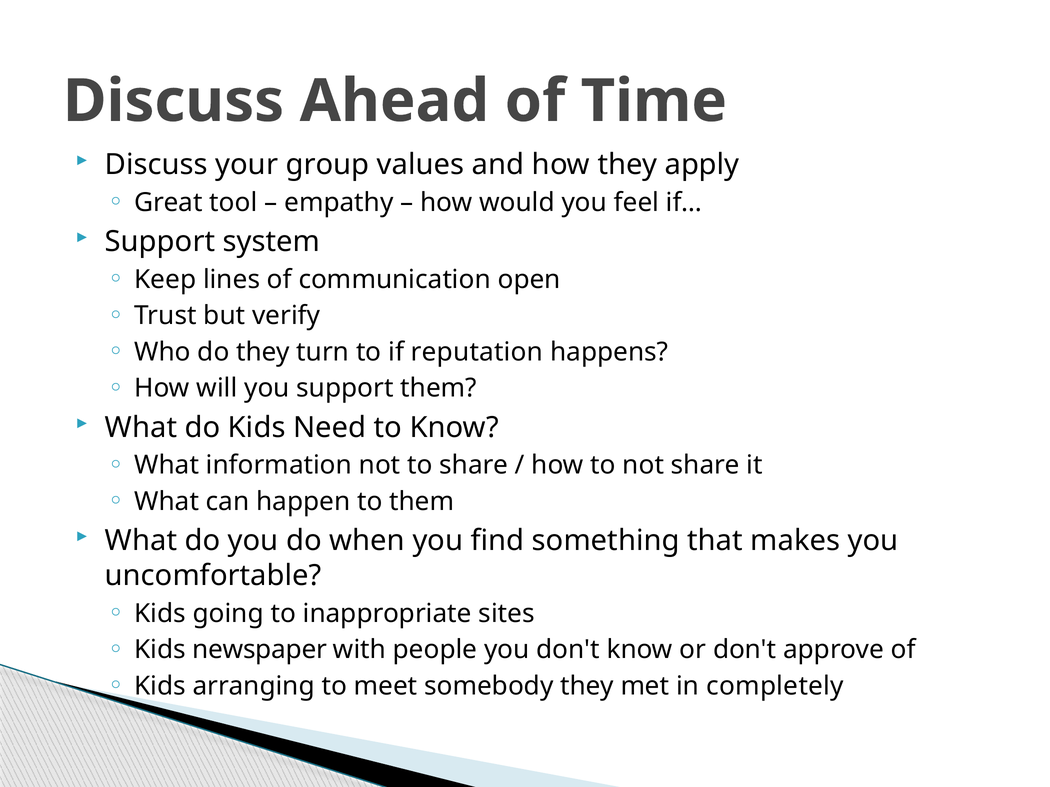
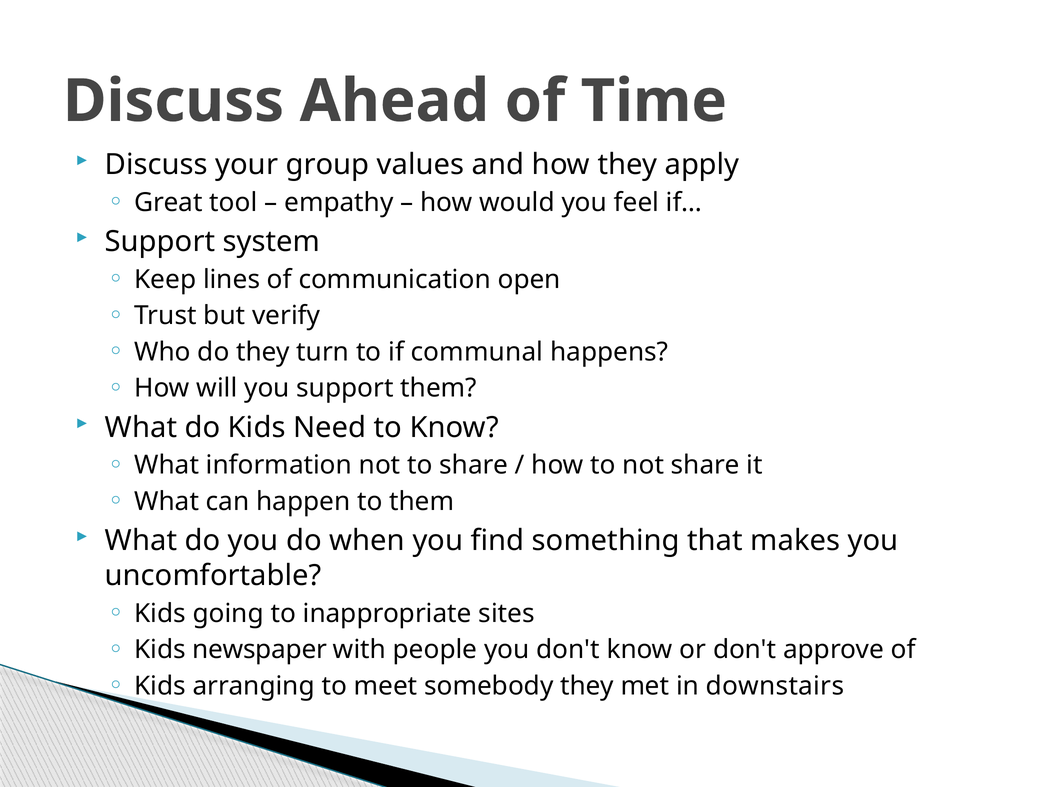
reputation: reputation -> communal
completely: completely -> downstairs
